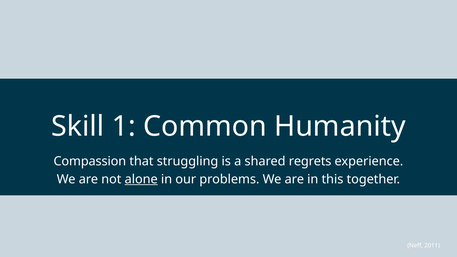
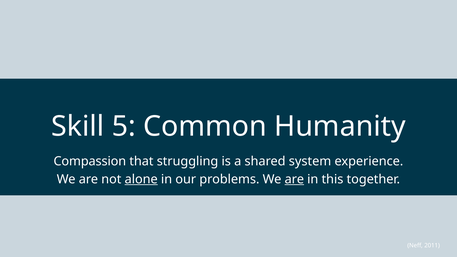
1: 1 -> 5
regrets: regrets -> system
are at (294, 179) underline: none -> present
